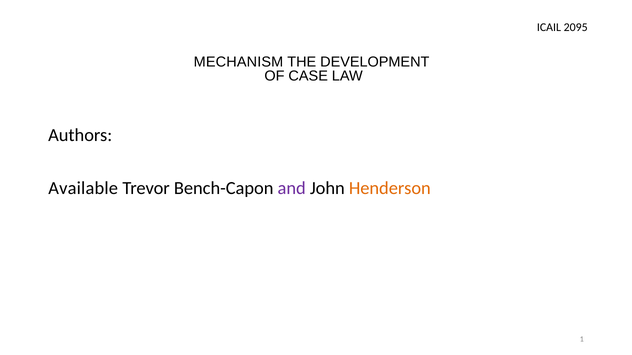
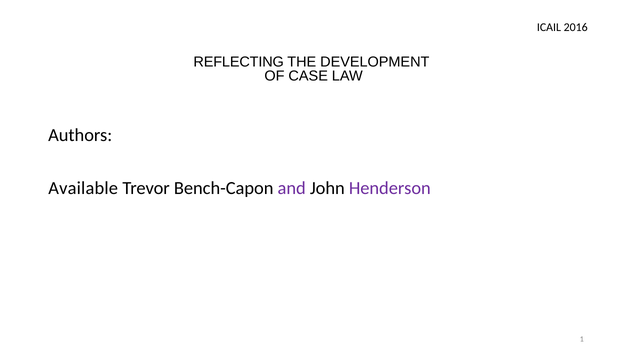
2095: 2095 -> 2016
MECHANISM: MECHANISM -> REFLECTING
Henderson colour: orange -> purple
